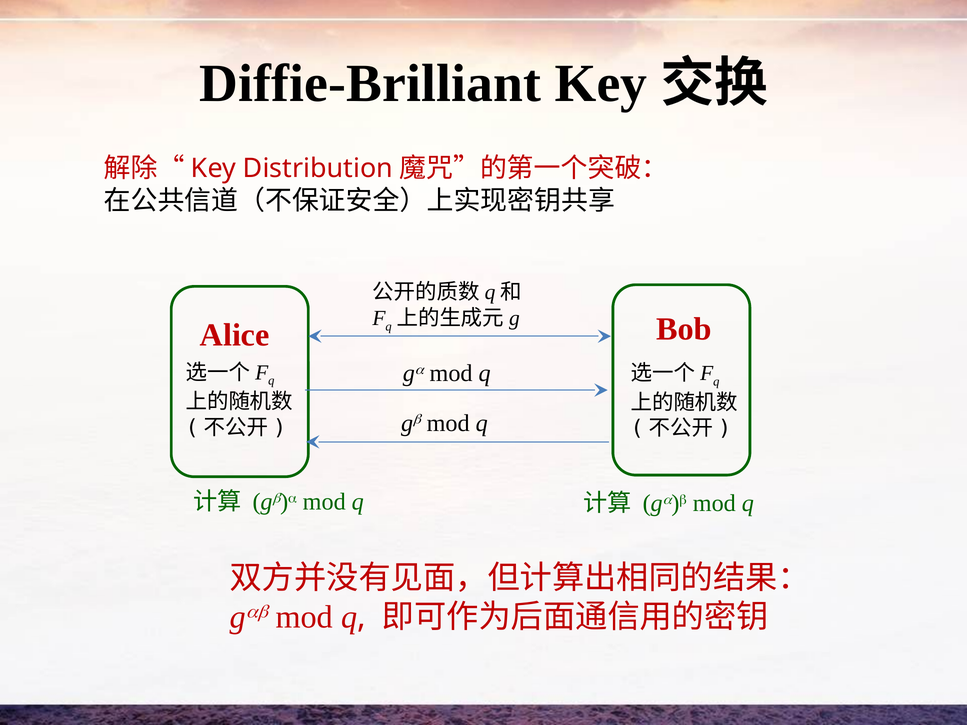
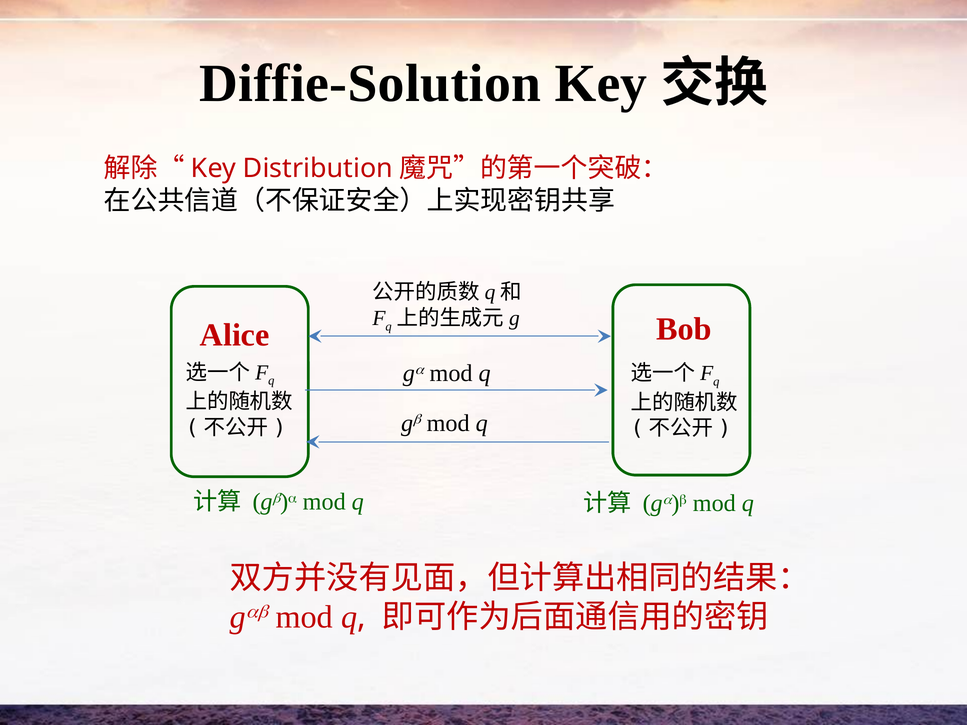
Diffie-Brilliant: Diffie-Brilliant -> Diffie-Solution
